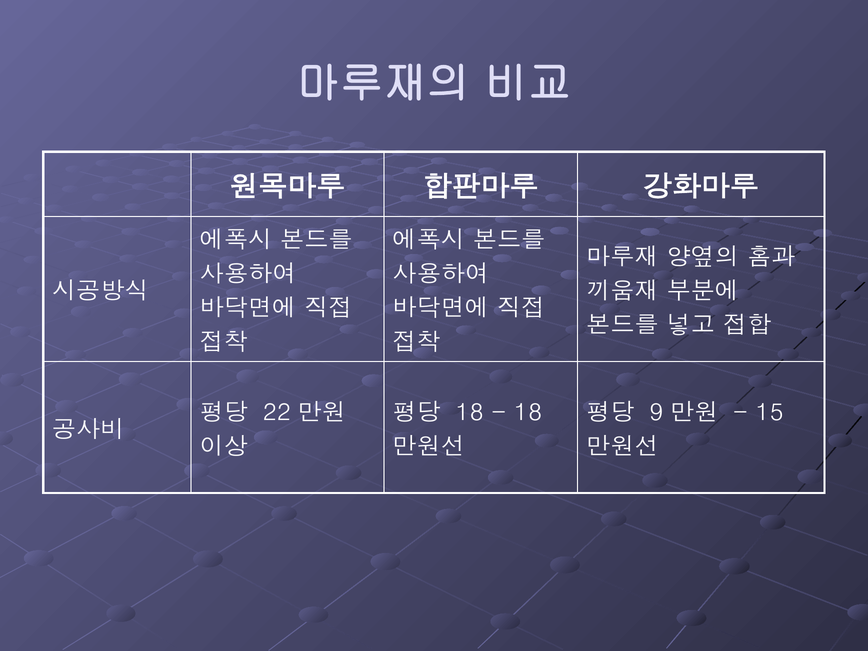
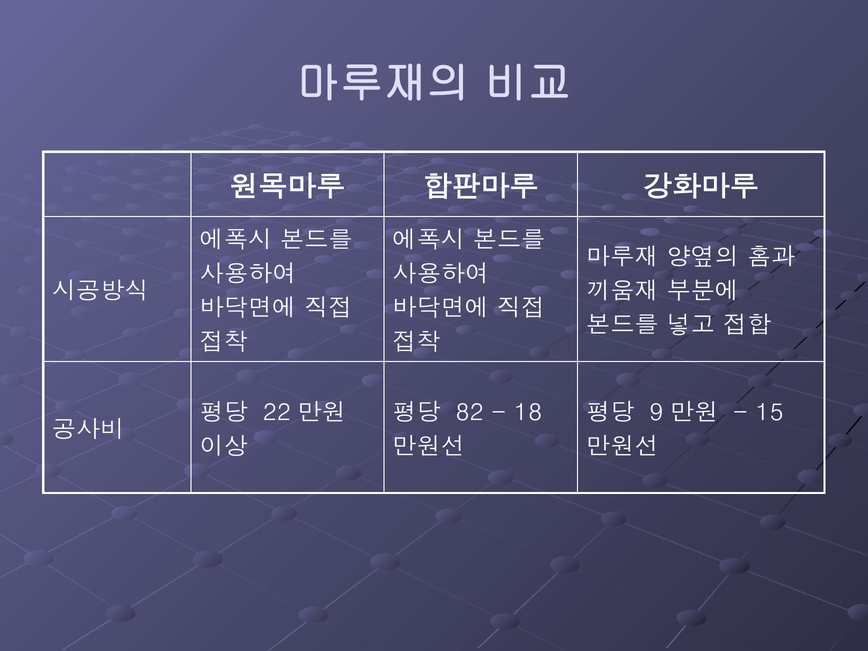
18 at (470, 413): 18 -> 82
